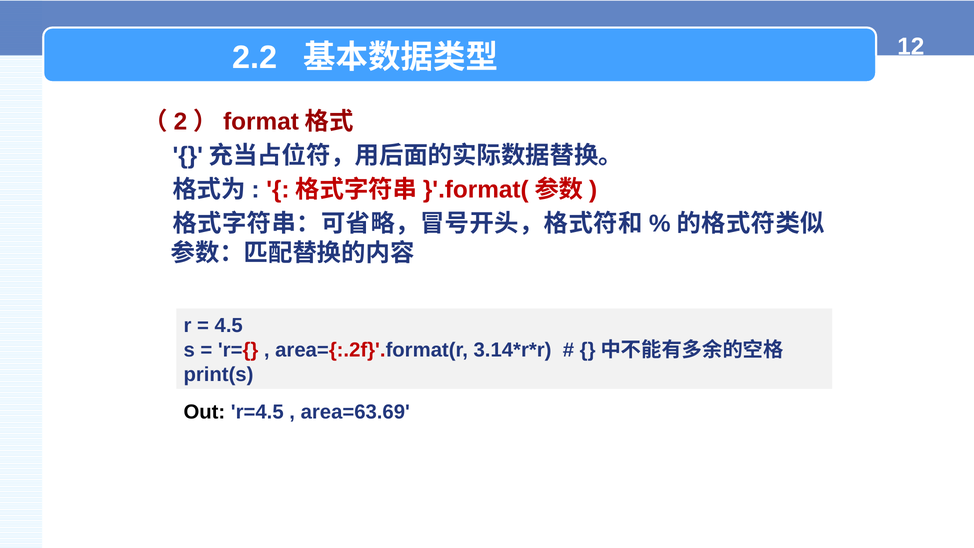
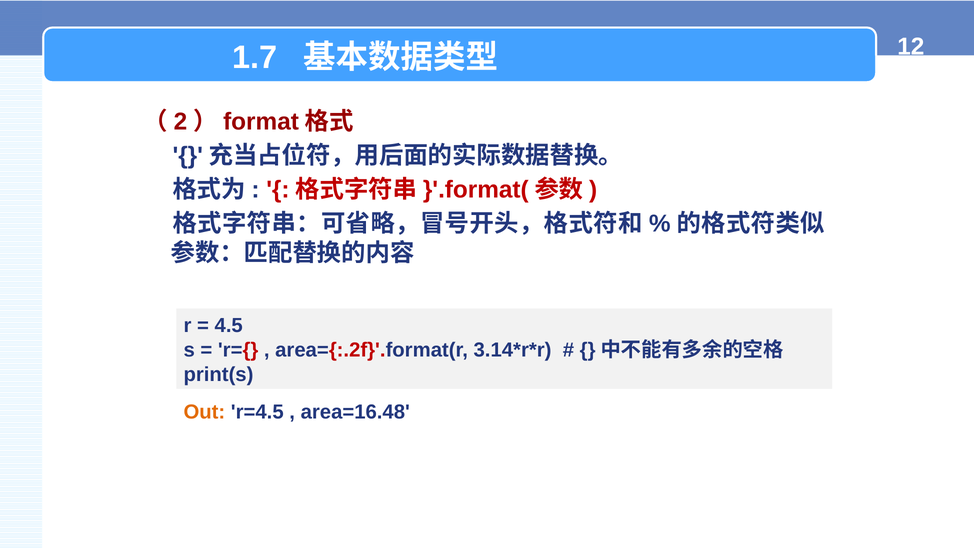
2.2: 2.2 -> 1.7
Out colour: black -> orange
area=63.69: area=63.69 -> area=16.48
